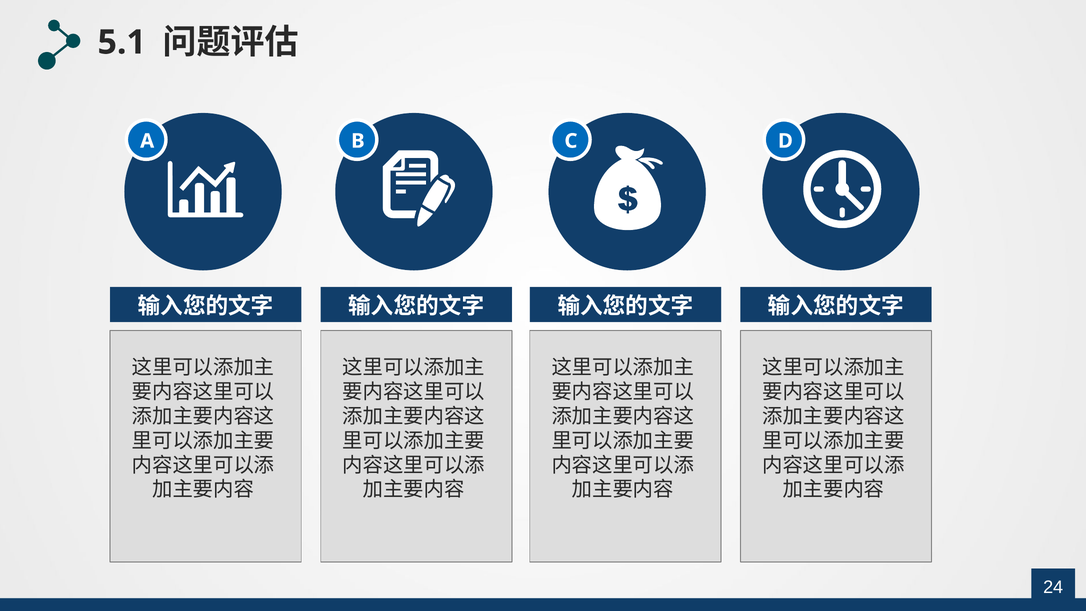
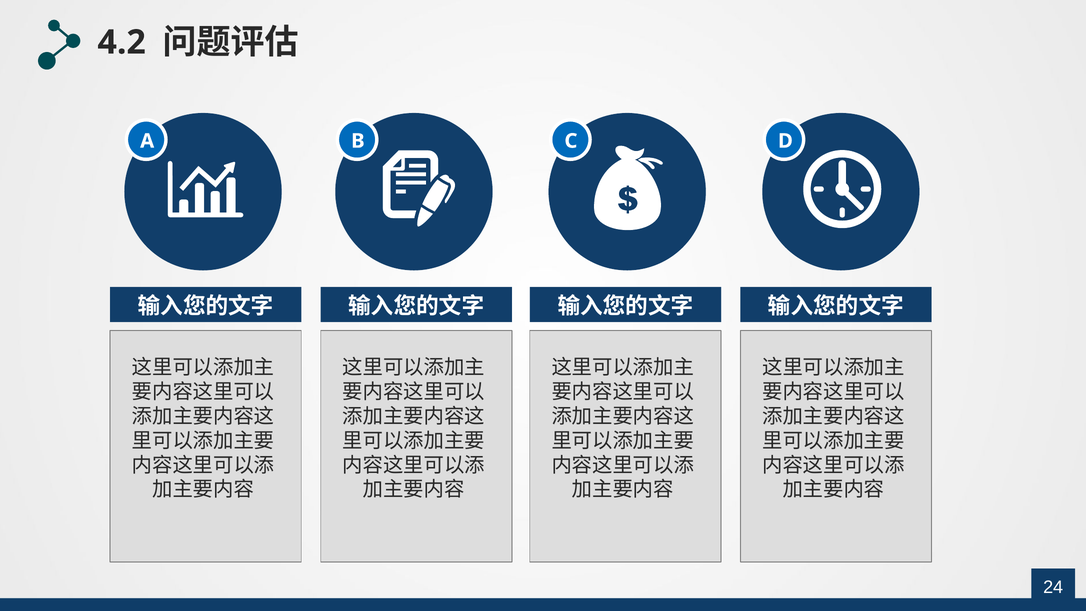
5.1: 5.1 -> 4.2
